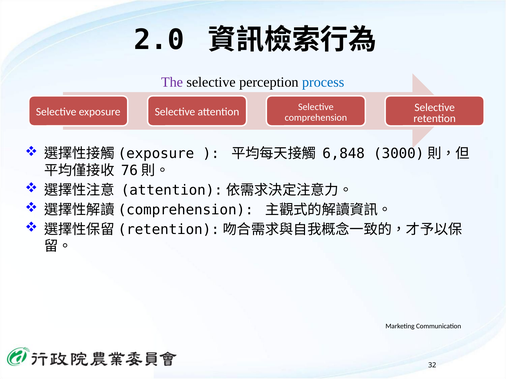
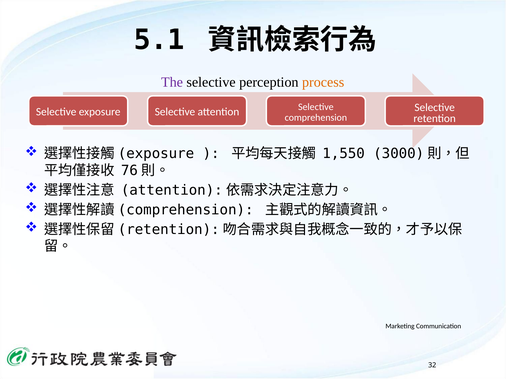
2.0: 2.0 -> 5.1
process colour: blue -> orange
6,848: 6,848 -> 1,550
